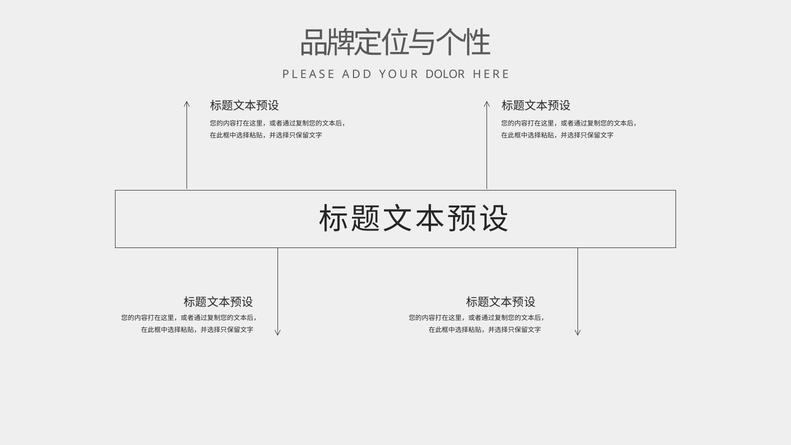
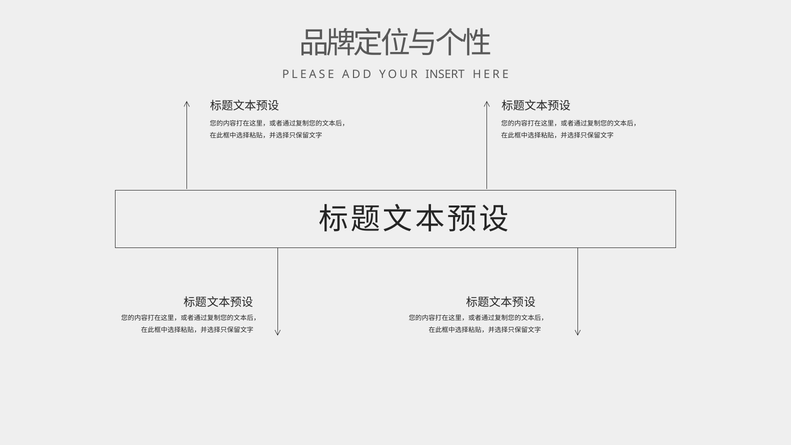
DOLOR: DOLOR -> INSERT
